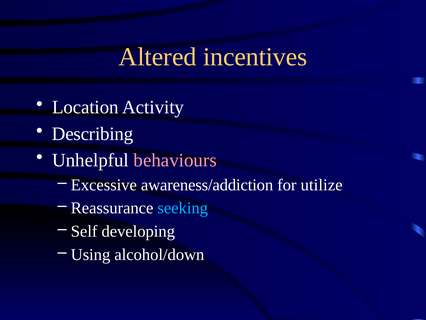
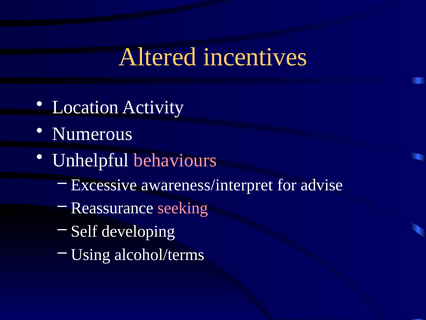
Describing: Describing -> Numerous
awareness/addiction: awareness/addiction -> awareness/interpret
utilize: utilize -> advise
seeking colour: light blue -> pink
alcohol/down: alcohol/down -> alcohol/terms
